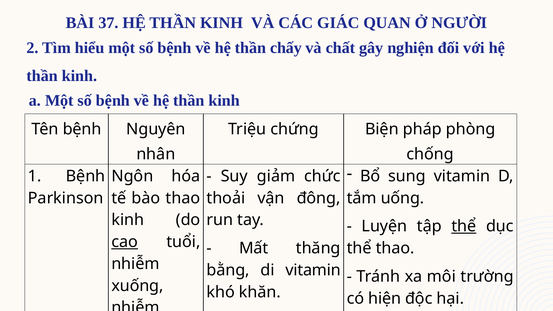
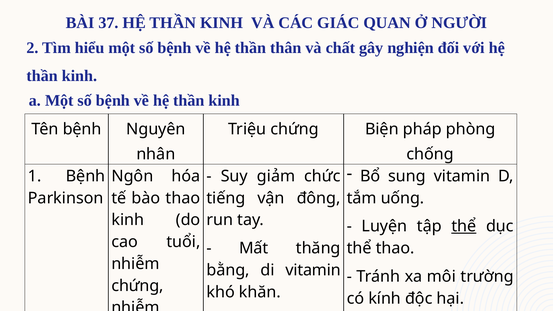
chấy: chấy -> thân
thoải: thoải -> tiếng
cao underline: present -> none
xuống at (137, 286): xuống -> chứng
hiện: hiện -> kính
